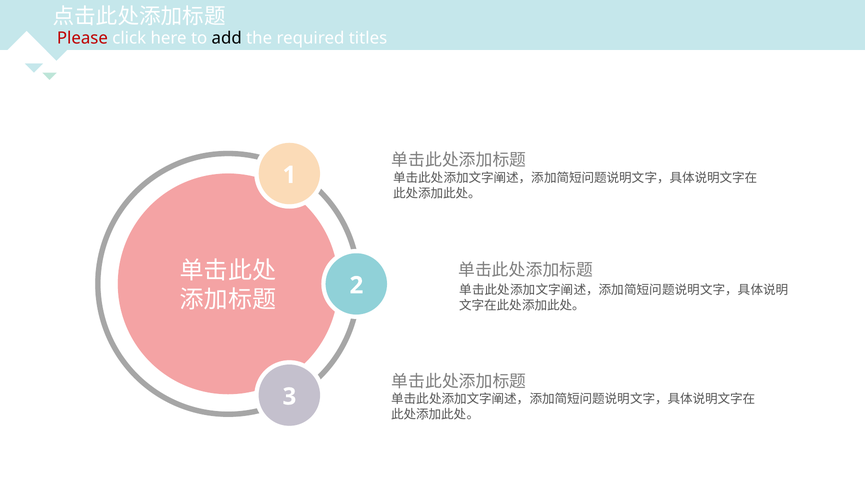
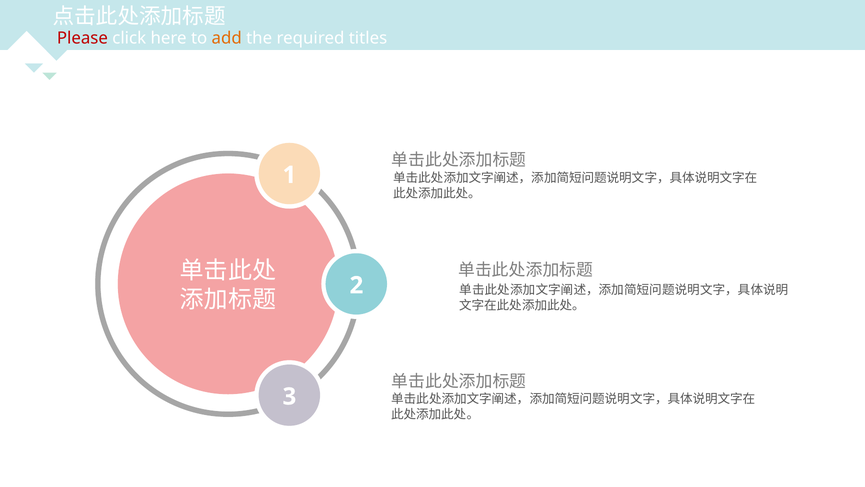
add colour: black -> orange
